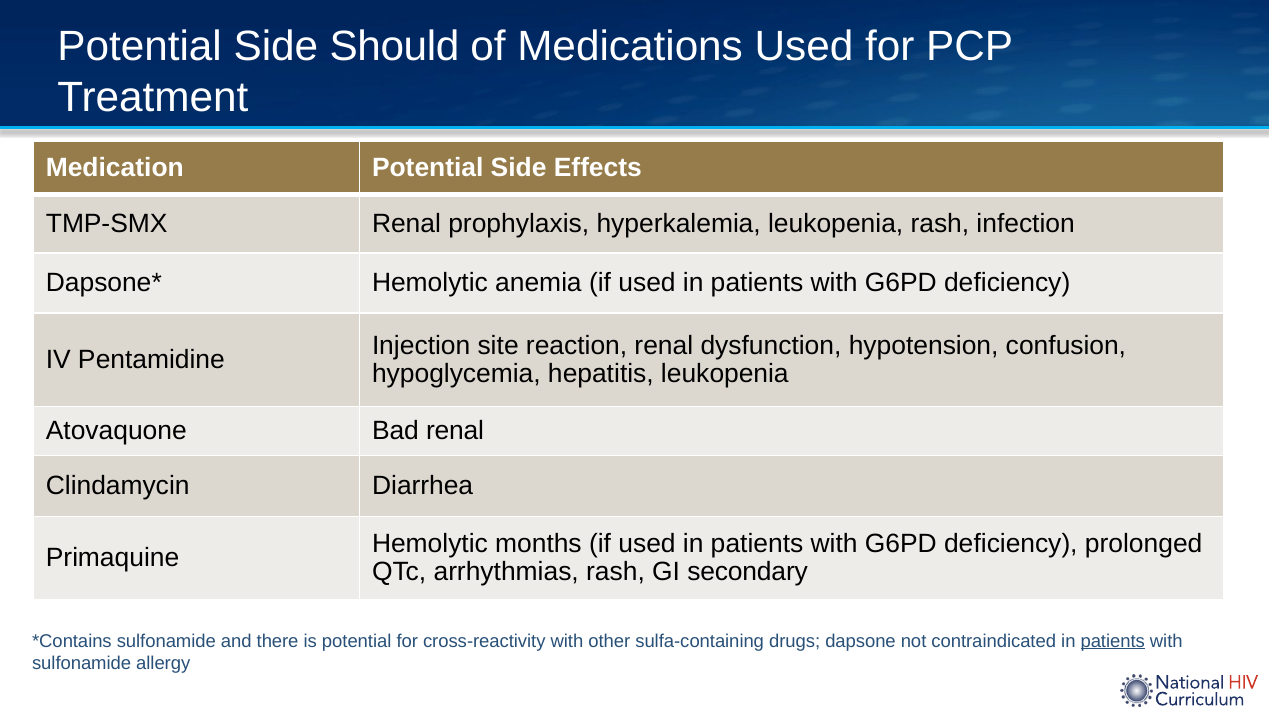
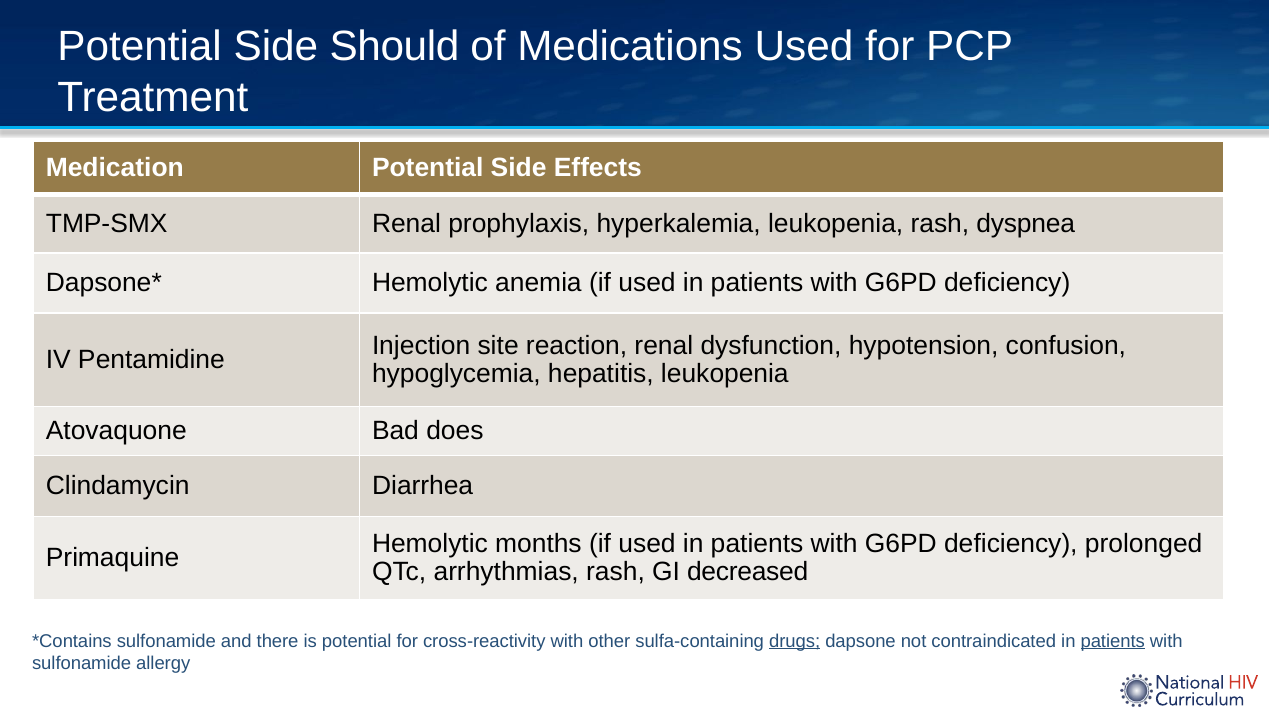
infection: infection -> dyspnea
Bad renal: renal -> does
secondary: secondary -> decreased
drugs underline: none -> present
